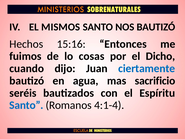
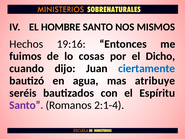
MISMOS: MISMOS -> HOMBRE
NOS BAUTIZÓ: BAUTIZÓ -> MISMOS
15:16: 15:16 -> 19:16
sacrificio: sacrificio -> atribuye
Santo at (26, 105) colour: blue -> purple
4:1-4: 4:1-4 -> 2:1-4
